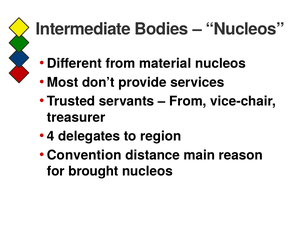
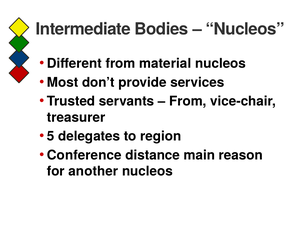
4: 4 -> 5
Convention: Convention -> Conference
brought: brought -> another
